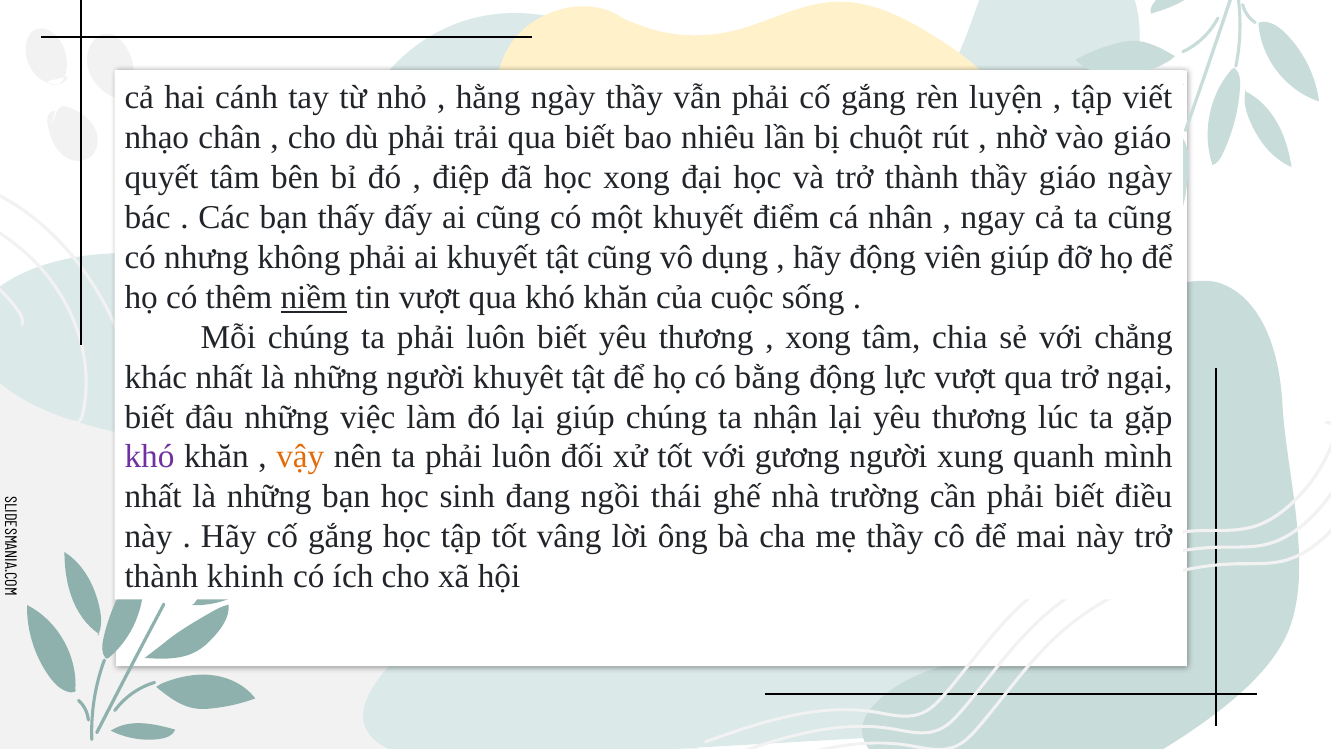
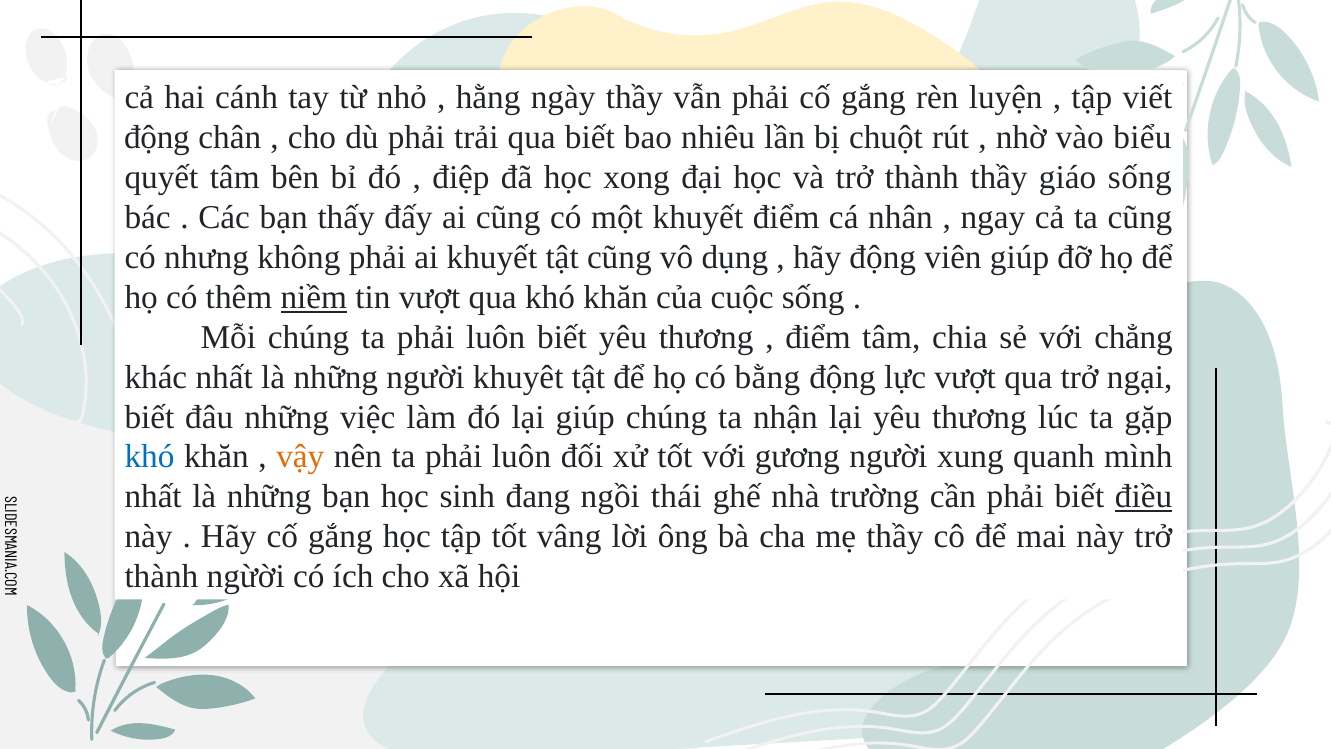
nhạo at (157, 137): nhạo -> động
vào giáo: giáo -> biểu
giáo ngày: ngày -> sống
xong at (818, 337): xong -> điểm
khó at (149, 457) colour: purple -> blue
điều underline: none -> present
khinh: khinh -> ngừời
